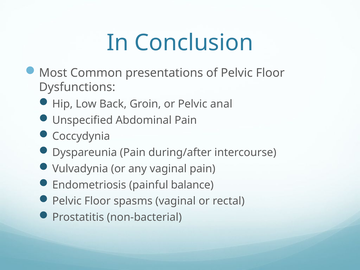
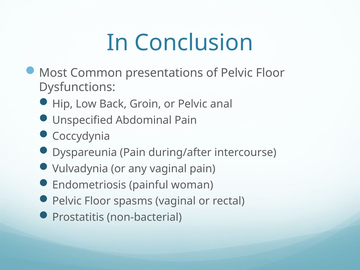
balance: balance -> woman
